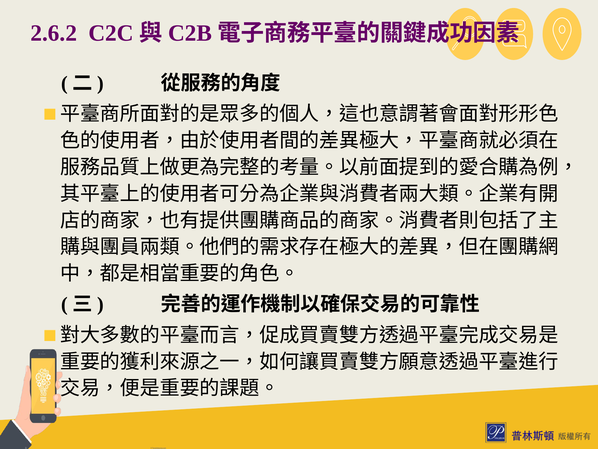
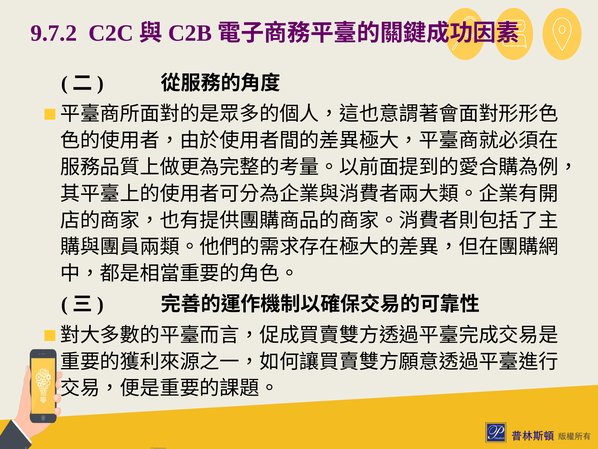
2.6.2: 2.6.2 -> 9.7.2
